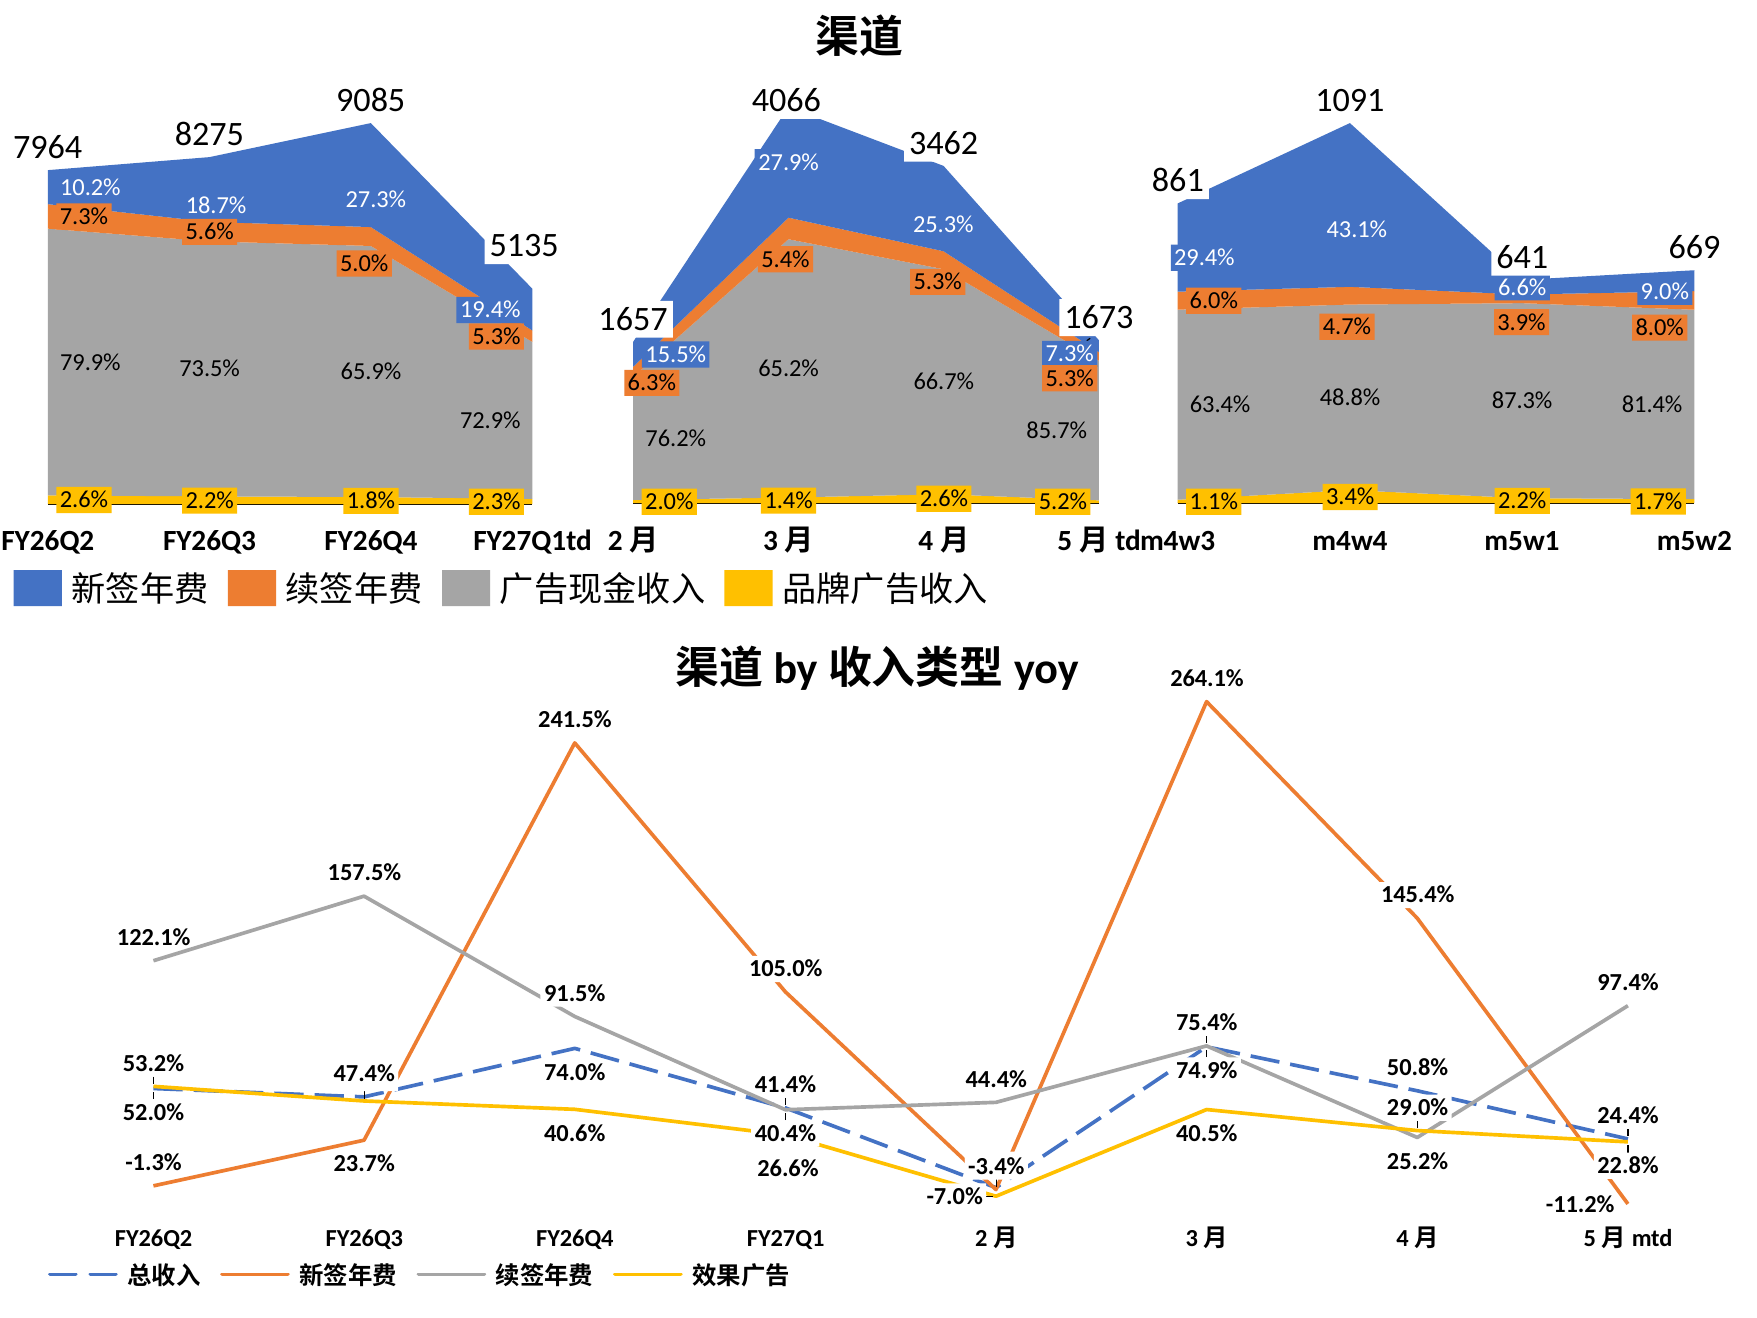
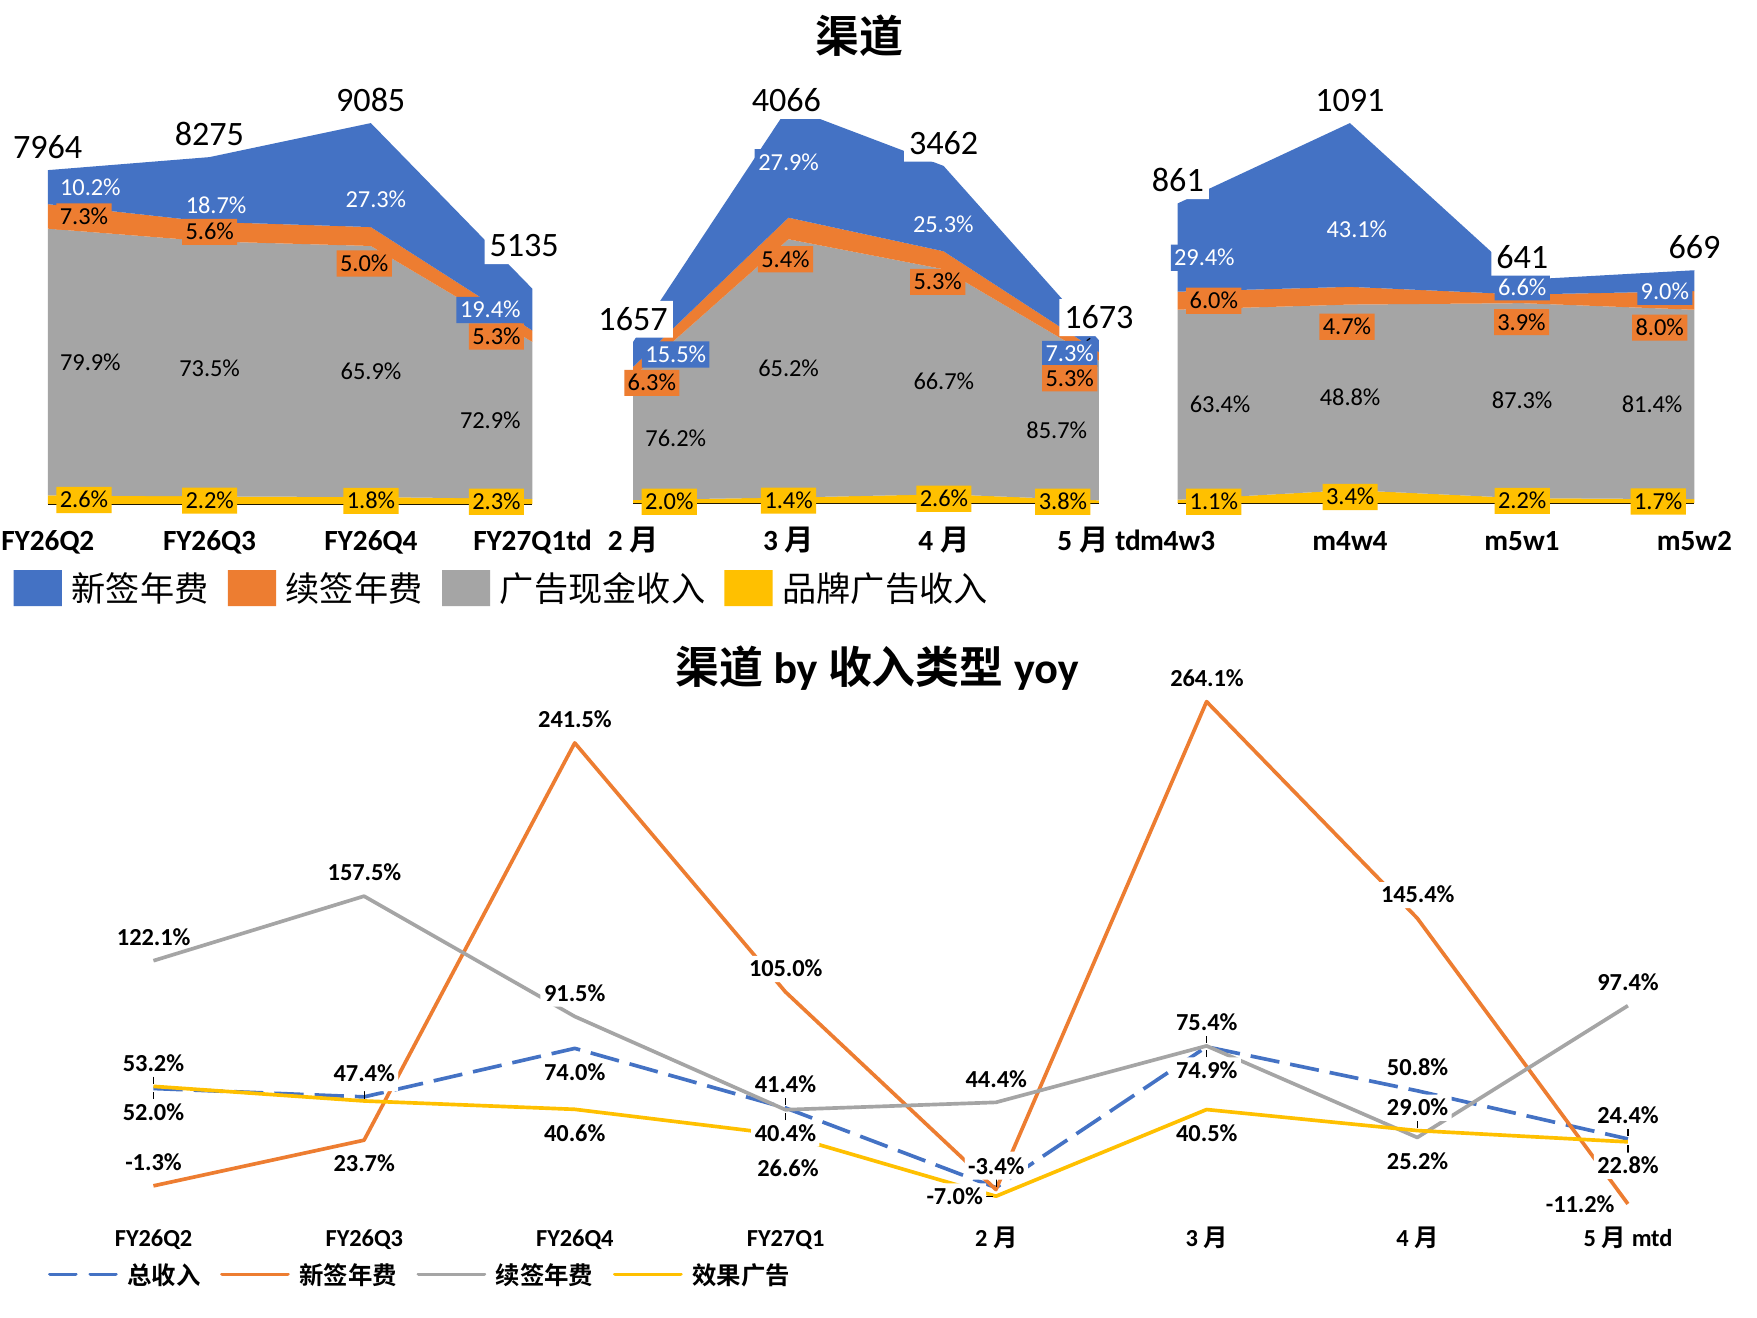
5.2%: 5.2% -> 3.8%
